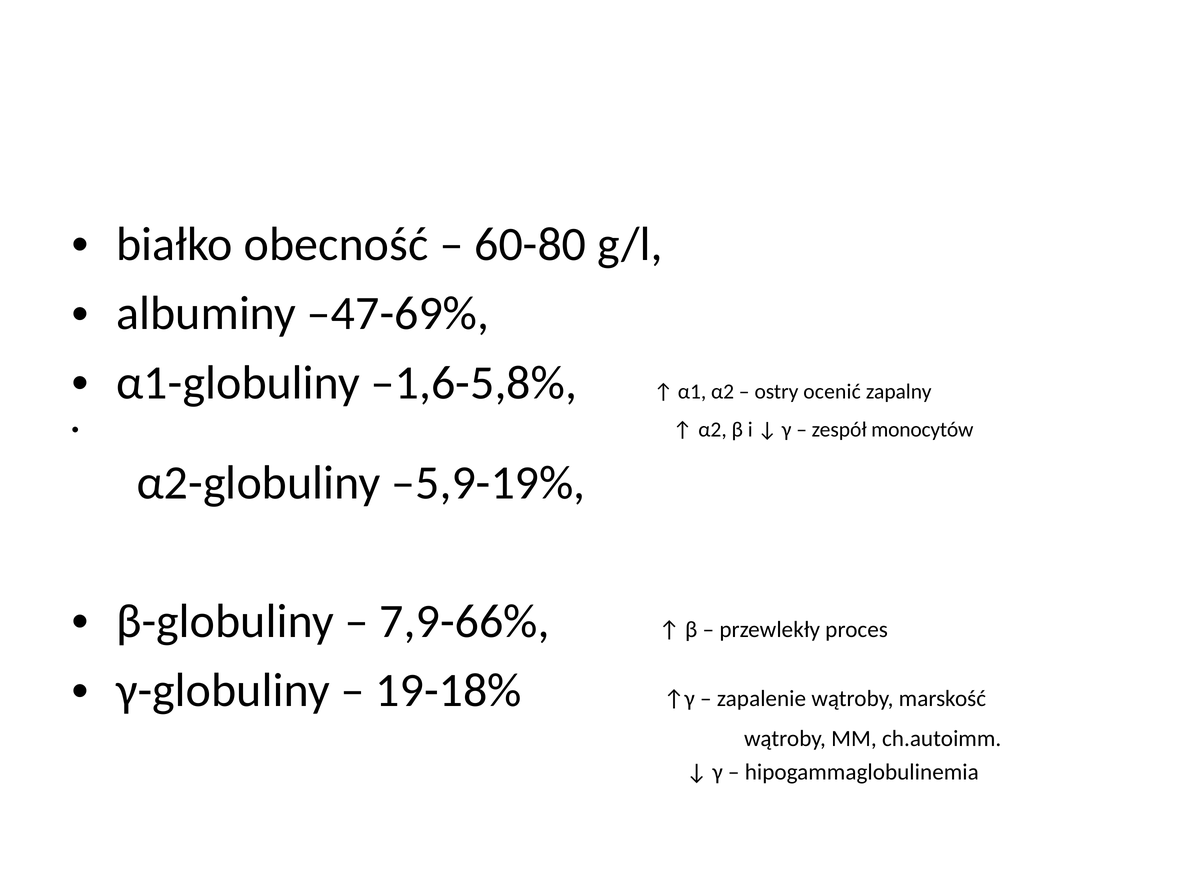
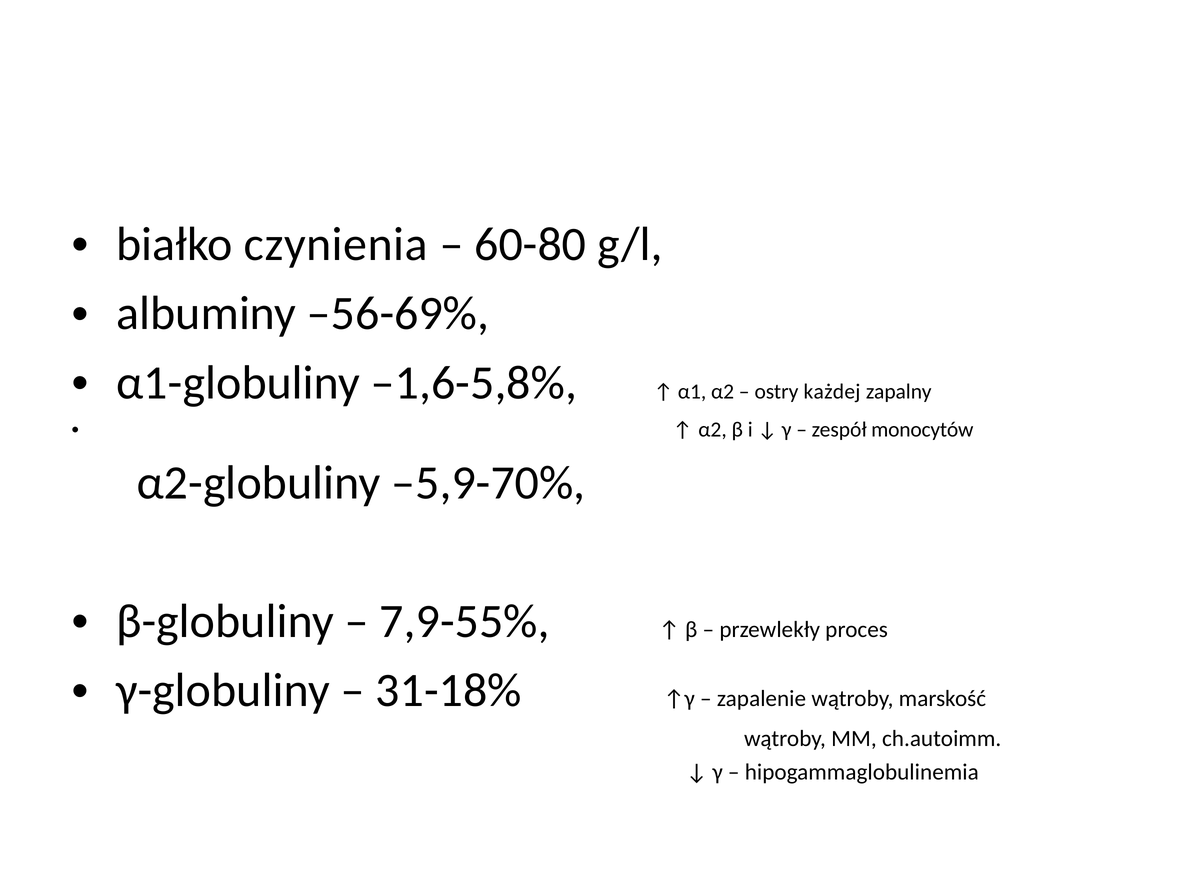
obecność: obecność -> czynienia
–47-69%: –47-69% -> –56-69%
ocenić: ocenić -> każdej
–5,9-19%: –5,9-19% -> –5,9-70%
7,9-66%: 7,9-66% -> 7,9-55%
19-18%: 19-18% -> 31-18%
